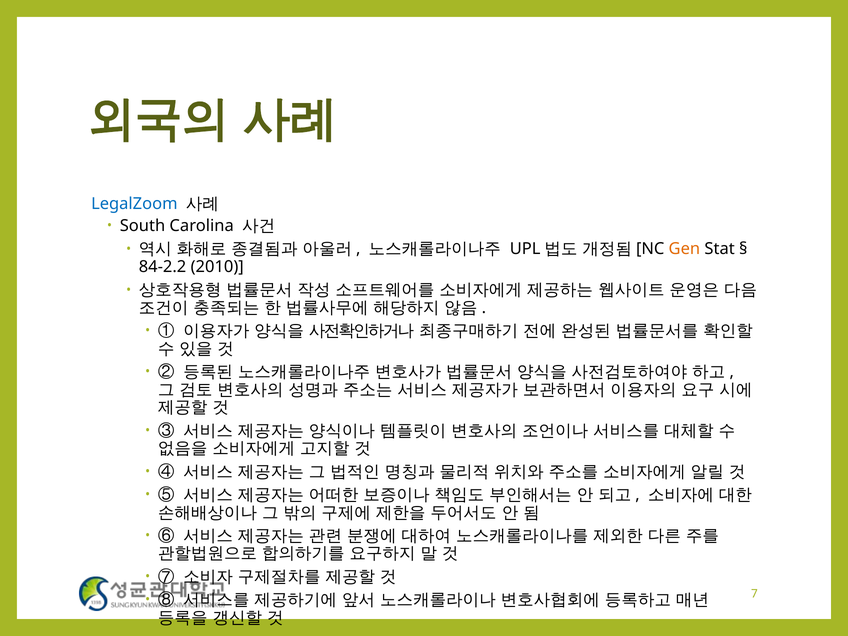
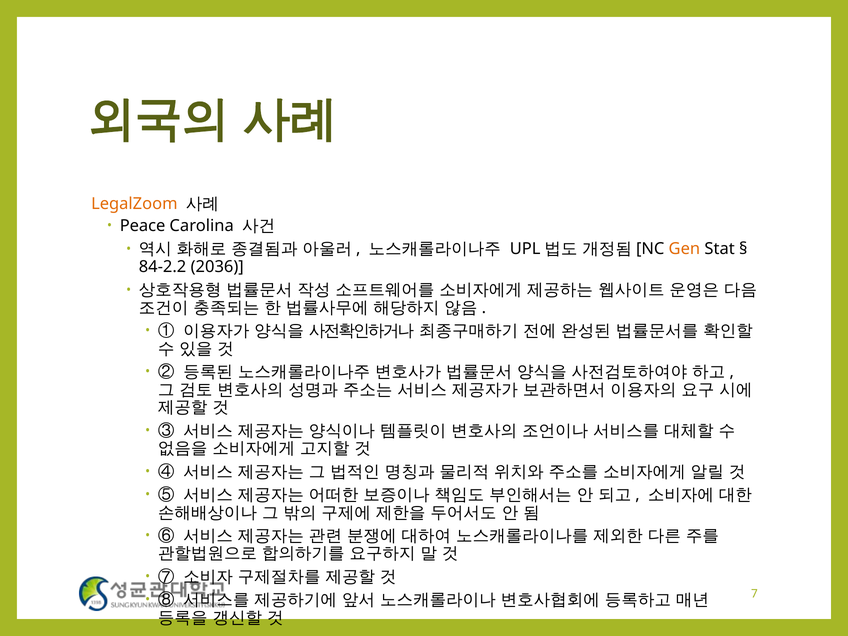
LegalZoom colour: blue -> orange
South: South -> Peace
2010: 2010 -> 2036
